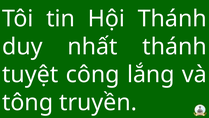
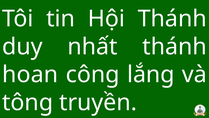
tuyệt: tuyệt -> hoan
